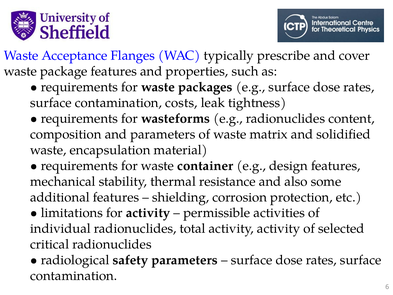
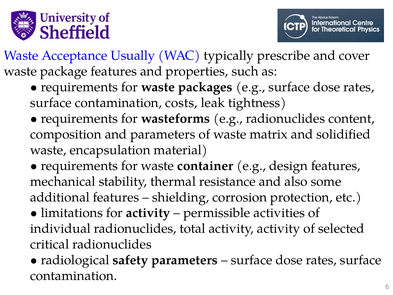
Flanges: Flanges -> Usually
